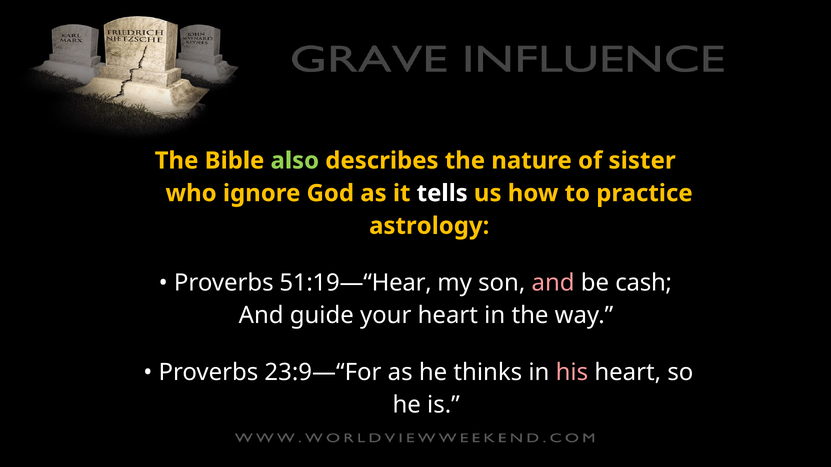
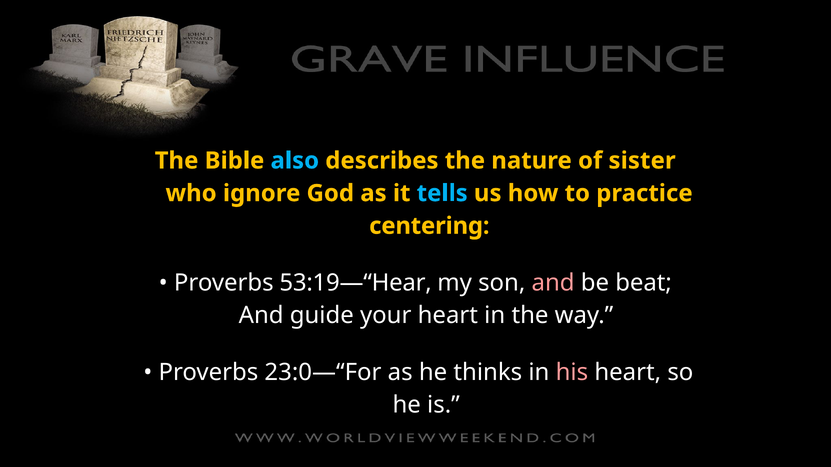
also colour: light green -> light blue
tells colour: white -> light blue
astrology: astrology -> centering
51:19—“Hear: 51:19—“Hear -> 53:19—“Hear
cash: cash -> beat
23:9—“For: 23:9—“For -> 23:0—“For
